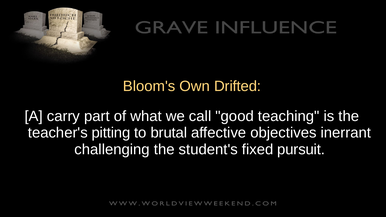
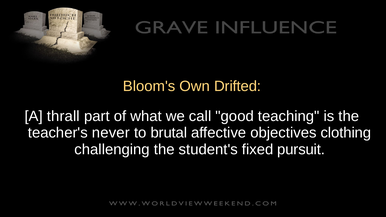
carry: carry -> thrall
pitting: pitting -> never
inerrant: inerrant -> clothing
